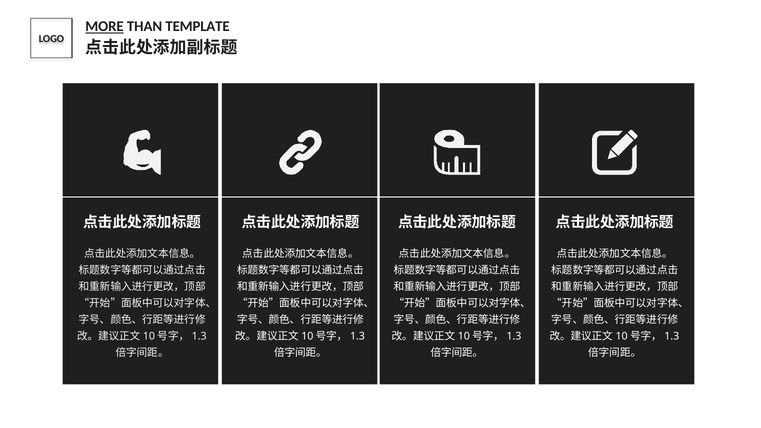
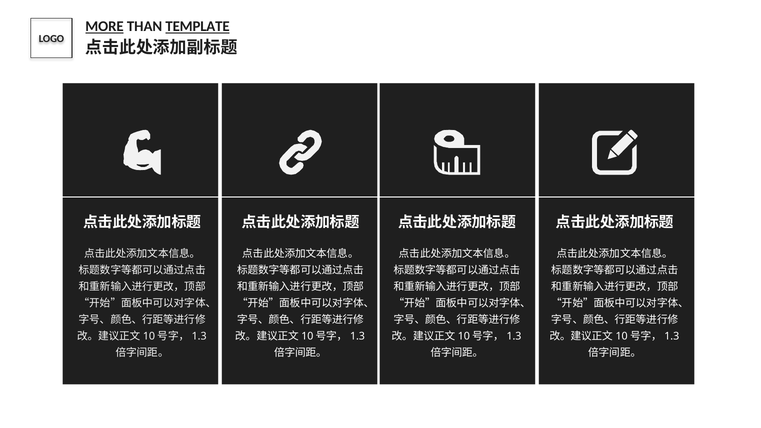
TEMPLATE underline: none -> present
